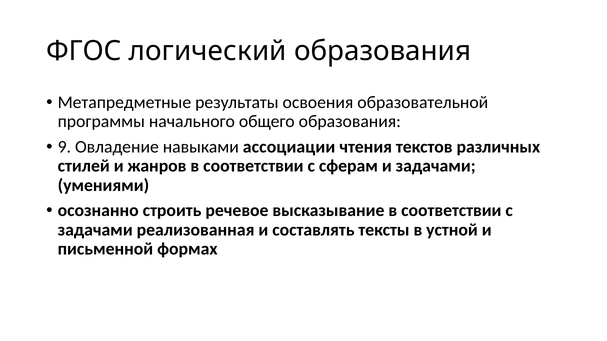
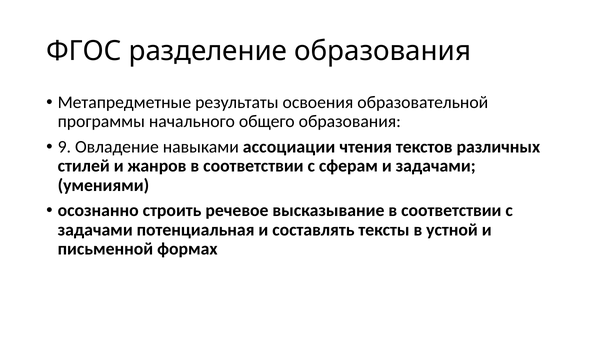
логический: логический -> разделение
реализованная: реализованная -> потенциальная
